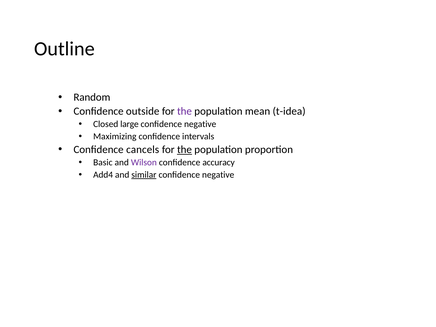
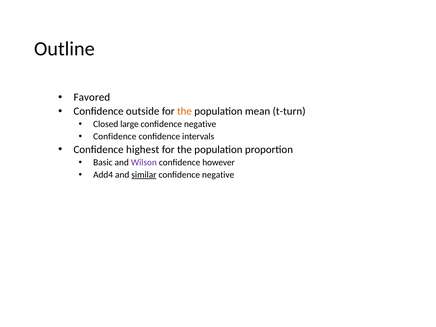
Random: Random -> Favored
the at (185, 111) colour: purple -> orange
t-idea: t-idea -> t-turn
Maximizing at (115, 136): Maximizing -> Confidence
cancels: cancels -> highest
the at (185, 150) underline: present -> none
accuracy: accuracy -> however
